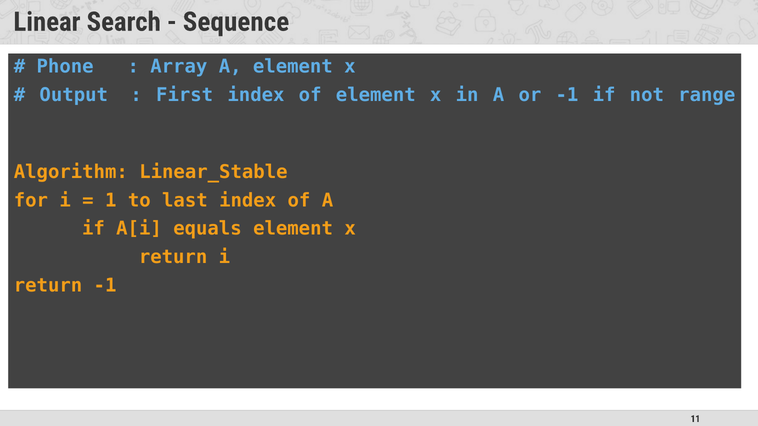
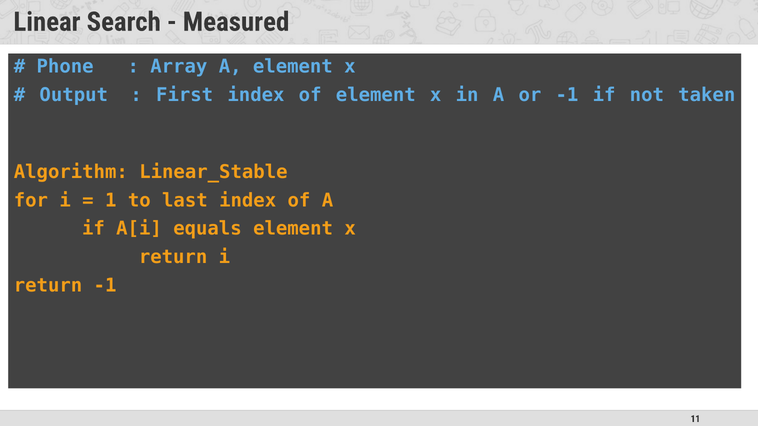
Sequence: Sequence -> Measured
range: range -> taken
